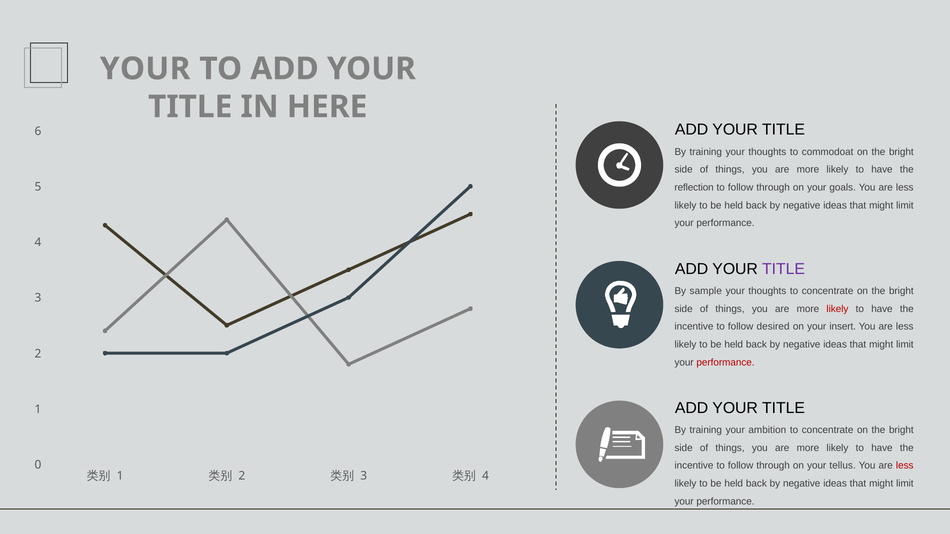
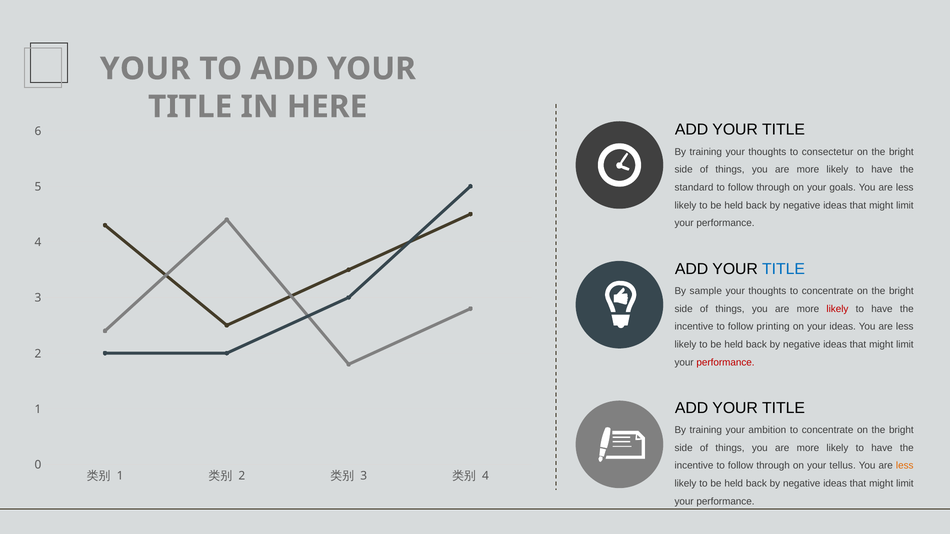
commodoat: commodoat -> consectetur
reflection: reflection -> standard
TITLE at (783, 269) colour: purple -> blue
desired: desired -> printing
your insert: insert -> ideas
less at (905, 466) colour: red -> orange
